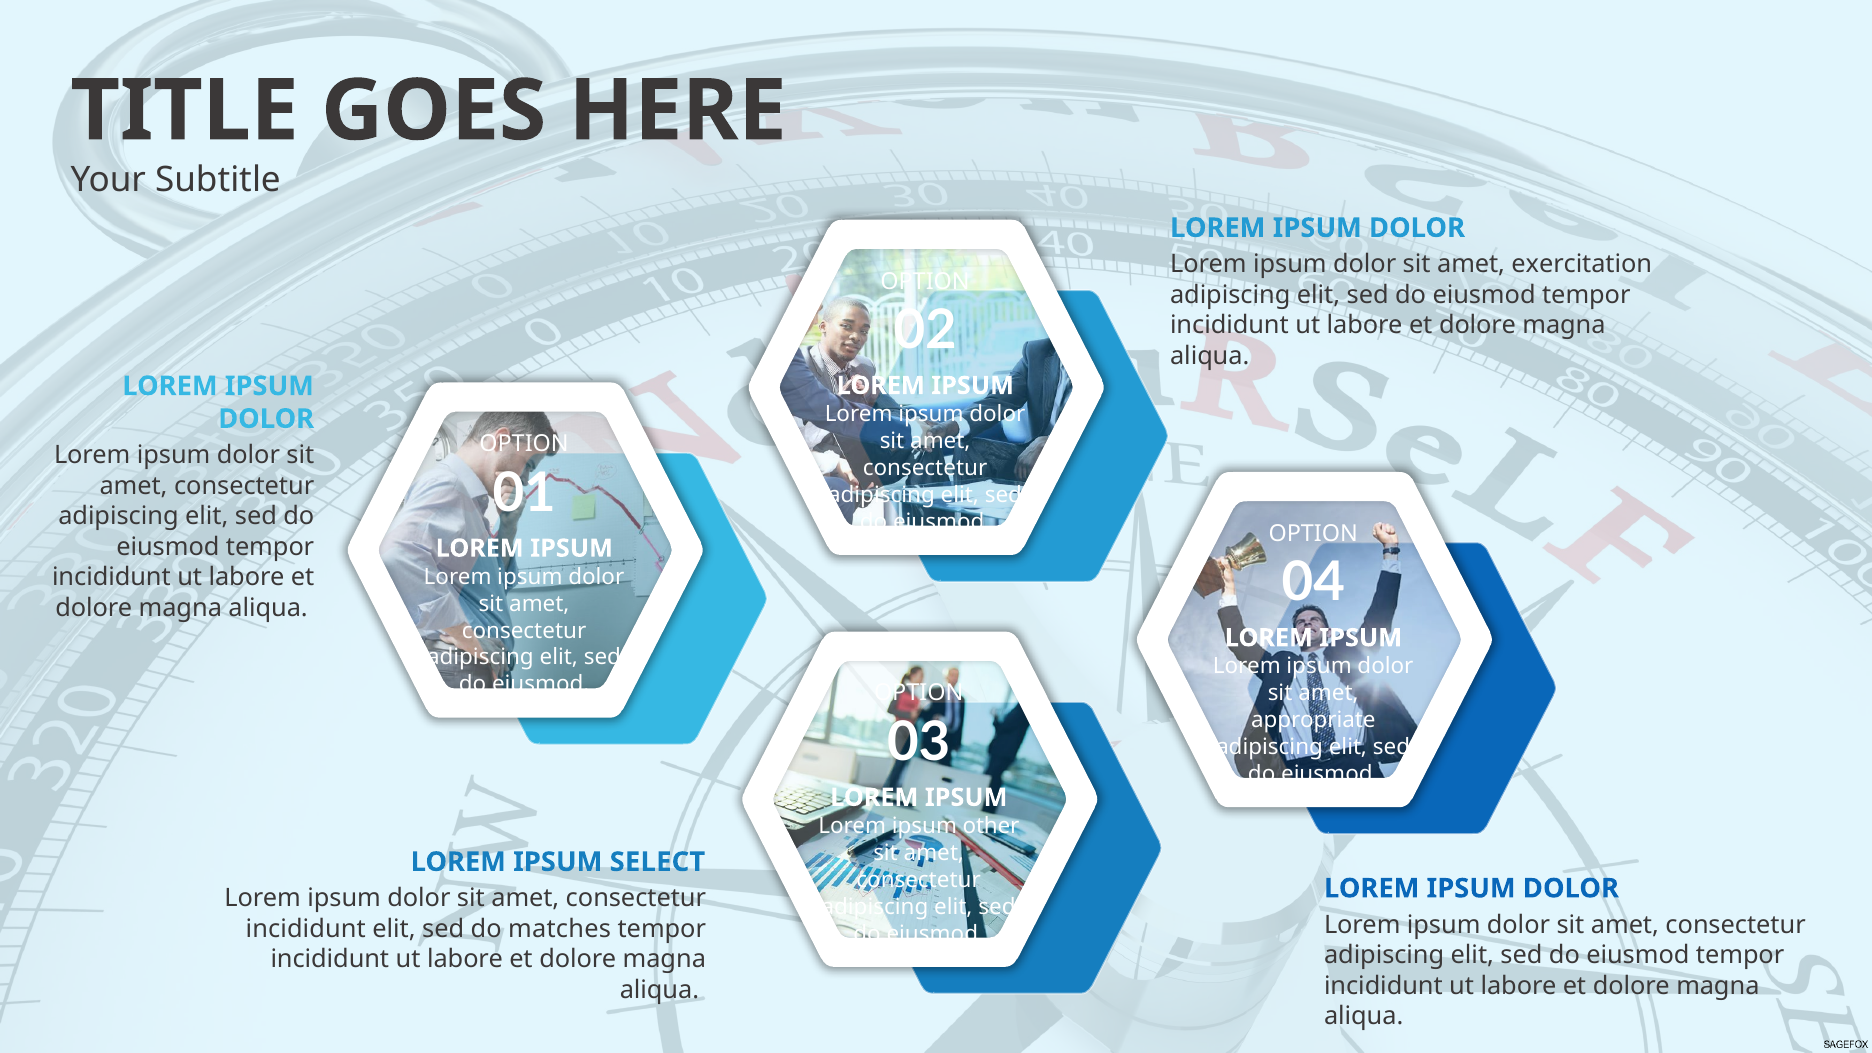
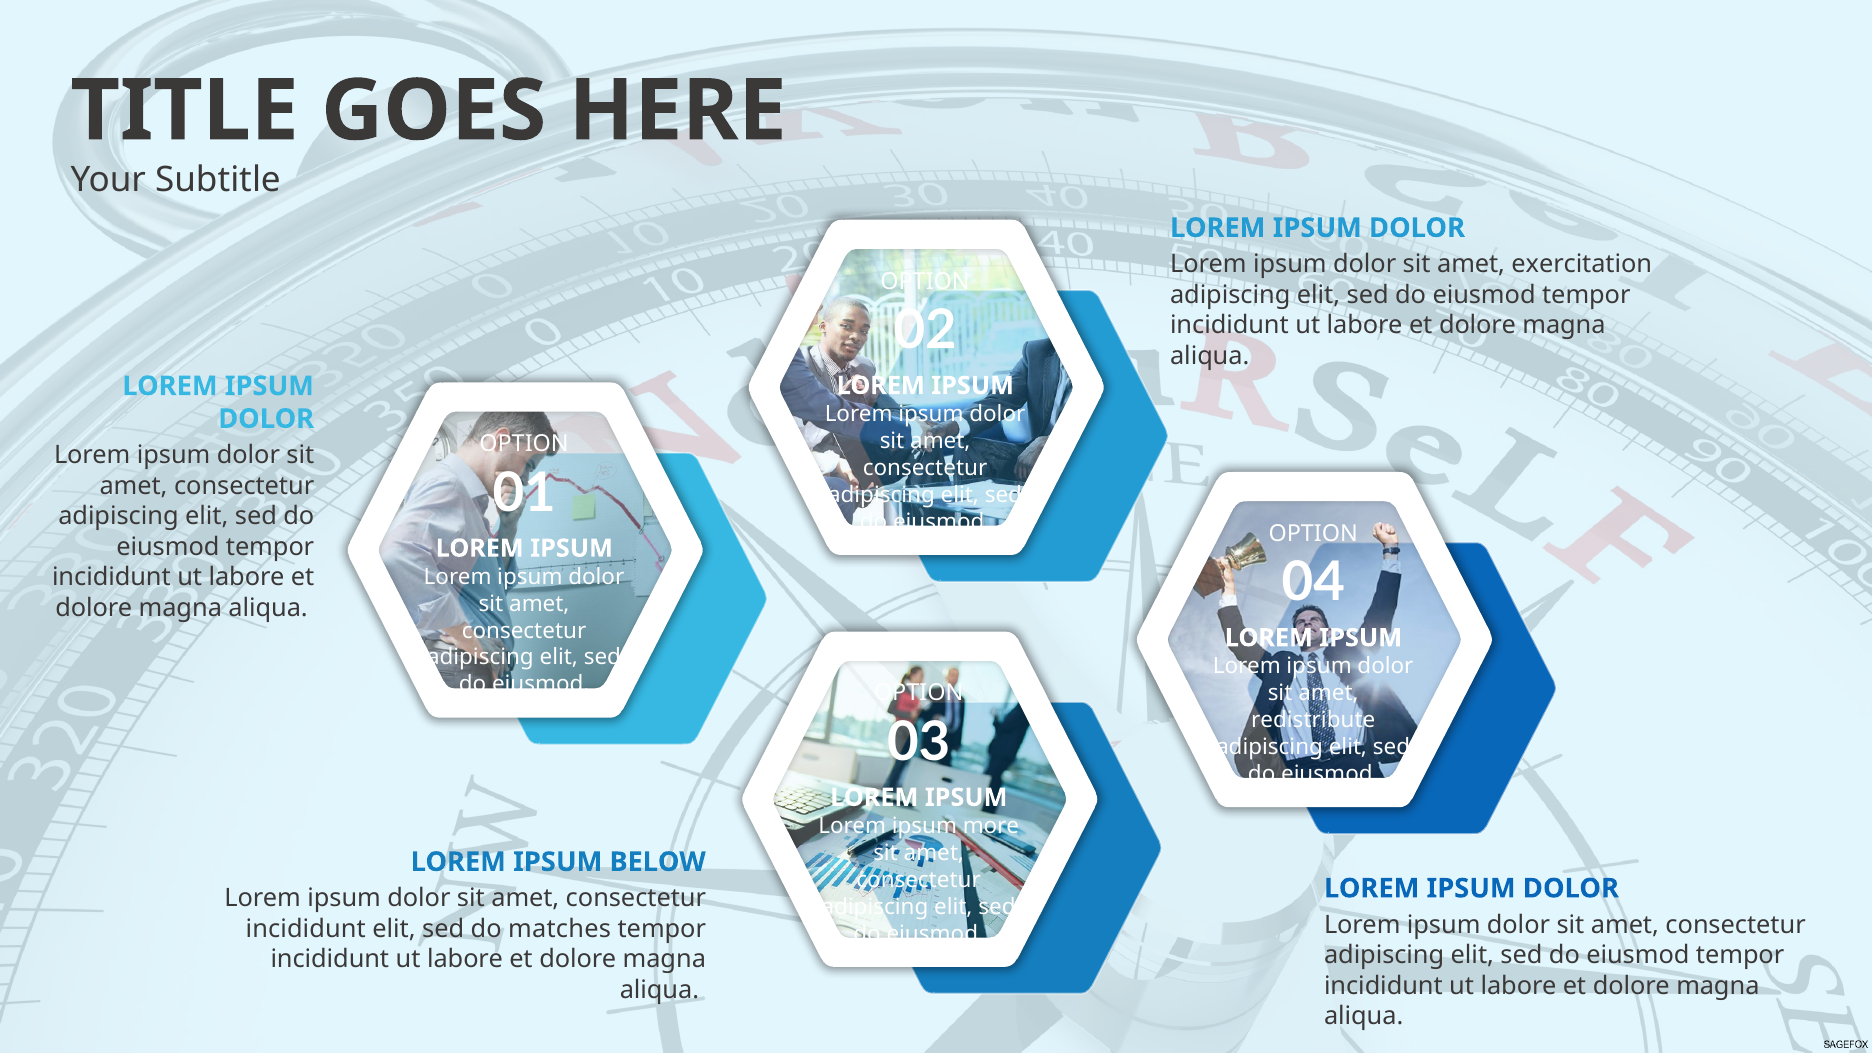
appropriate: appropriate -> redistribute
other: other -> more
SELECT: SELECT -> BELOW
